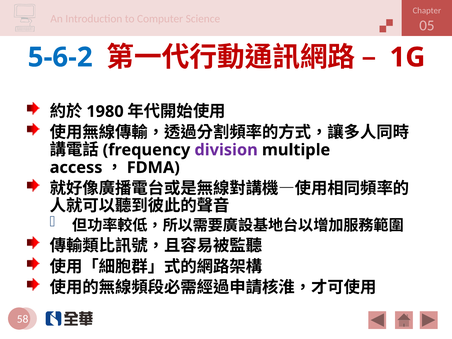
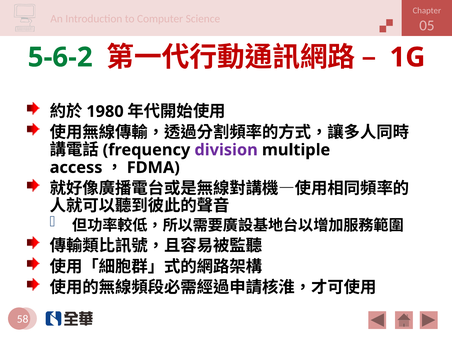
5-6-2 colour: blue -> green
